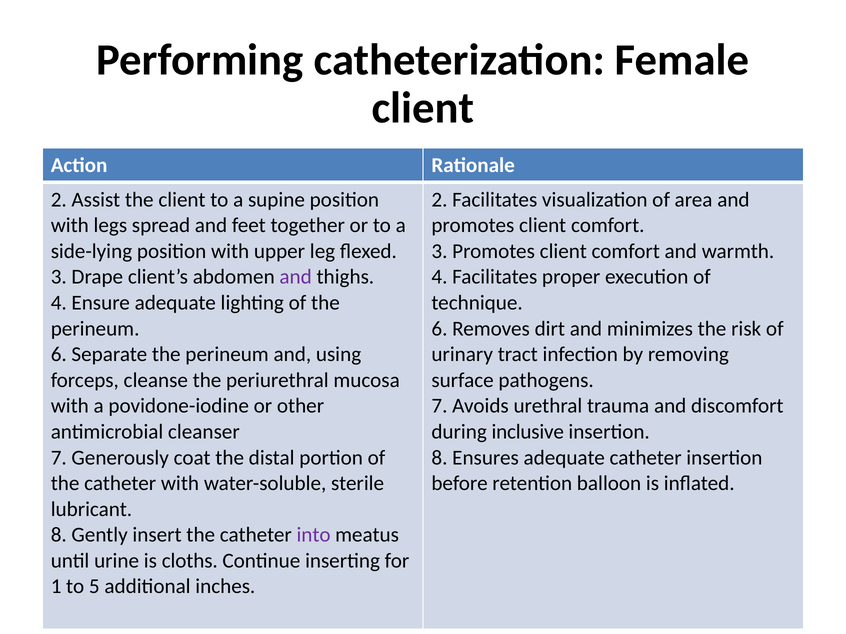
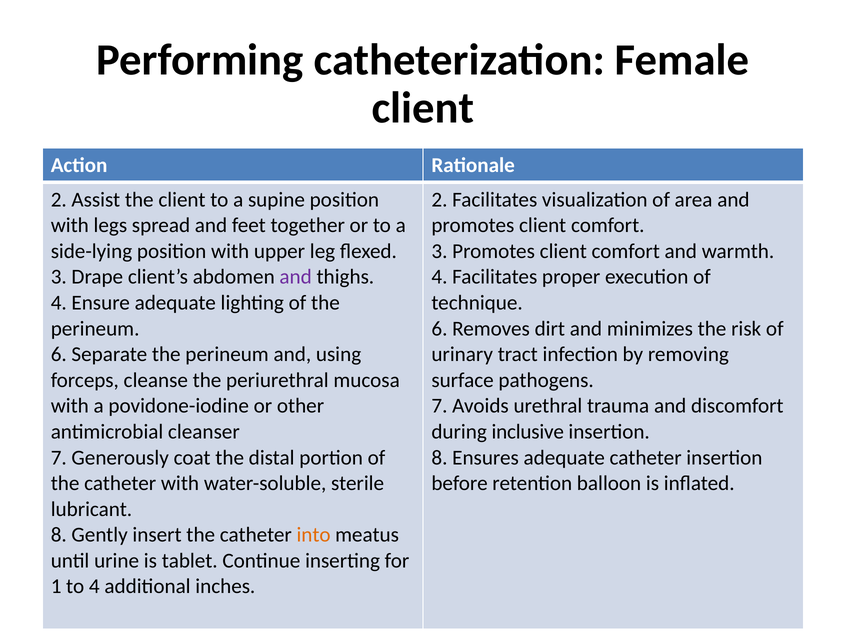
into colour: purple -> orange
cloths: cloths -> tablet
to 5: 5 -> 4
